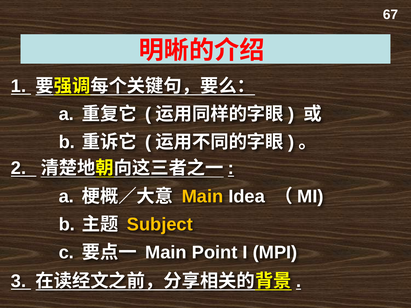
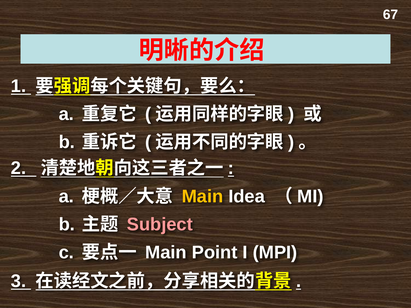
Subject colour: yellow -> pink
